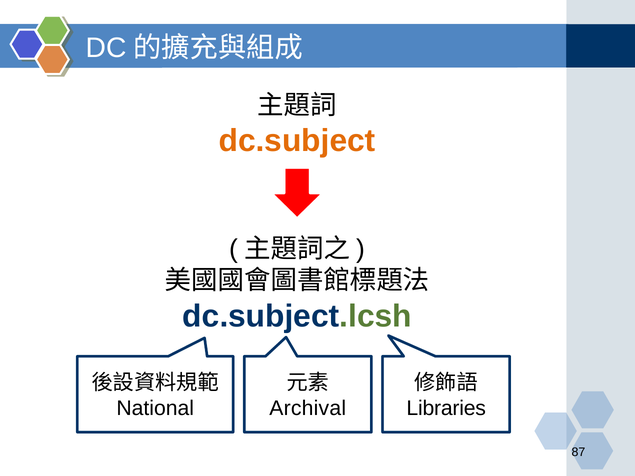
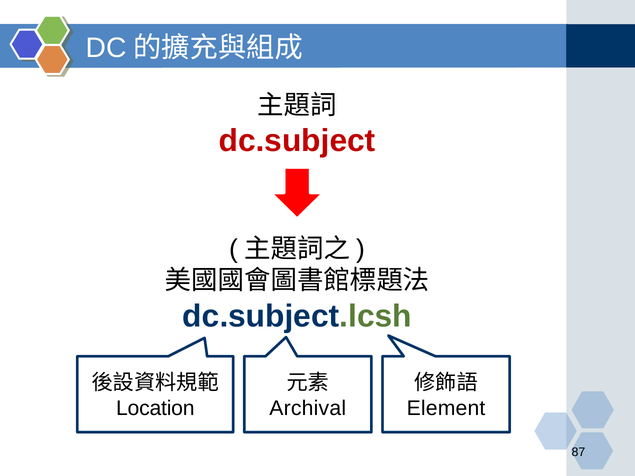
dc.subject colour: orange -> red
National: National -> Location
Libraries: Libraries -> Element
